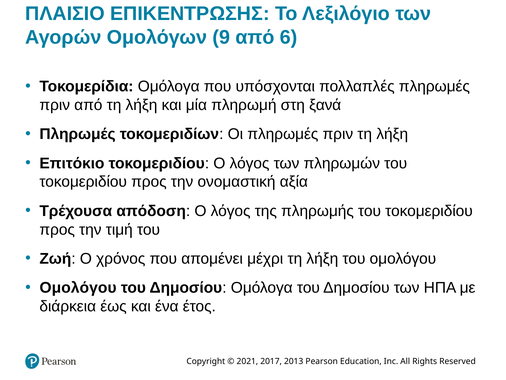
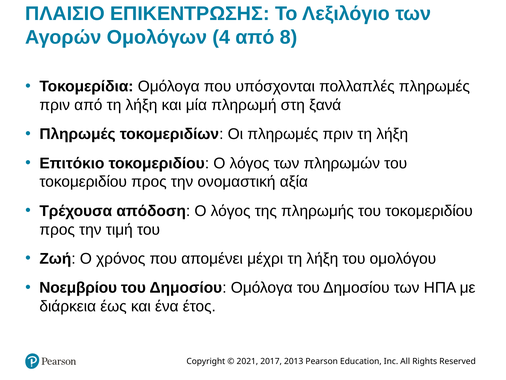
9: 9 -> 4
6: 6 -> 8
Ομολόγου at (78, 287): Ομολόγου -> Νοεμβρίου
